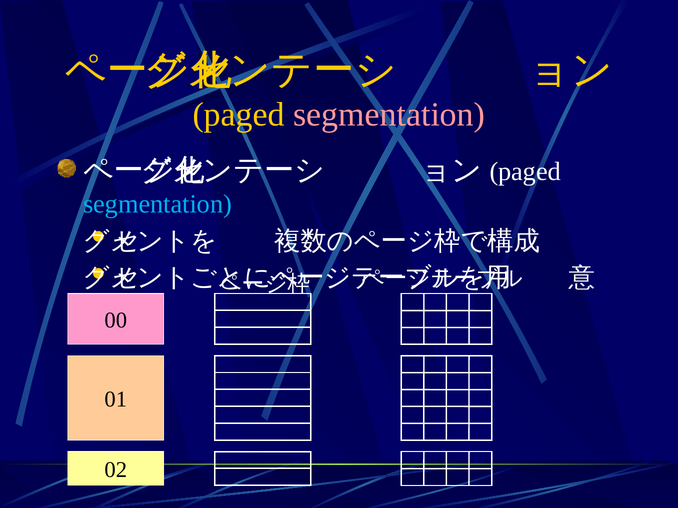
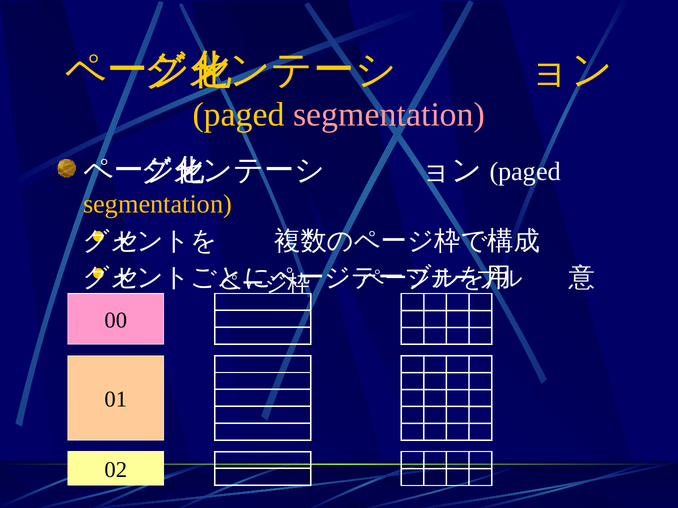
segmentation at (158, 204) colour: light blue -> yellow
